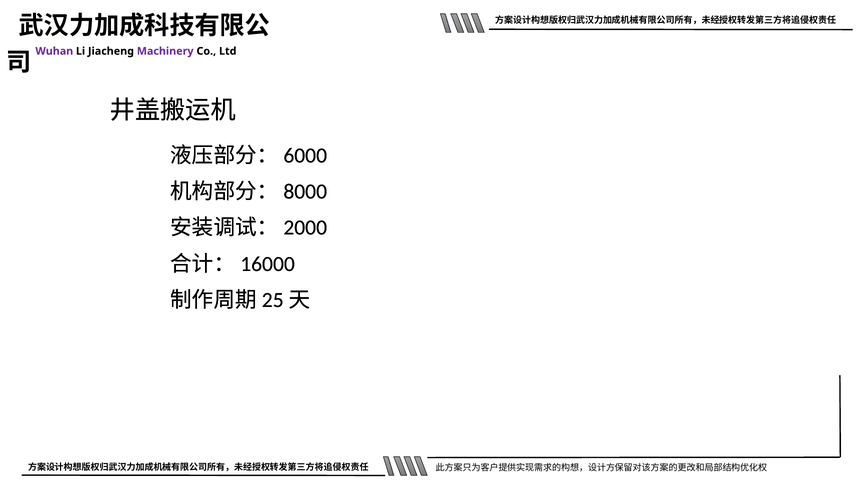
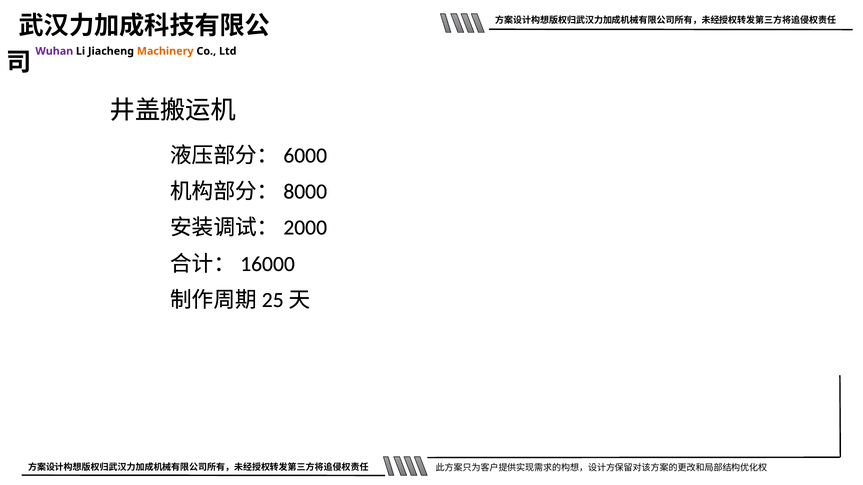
Machinery colour: purple -> orange
